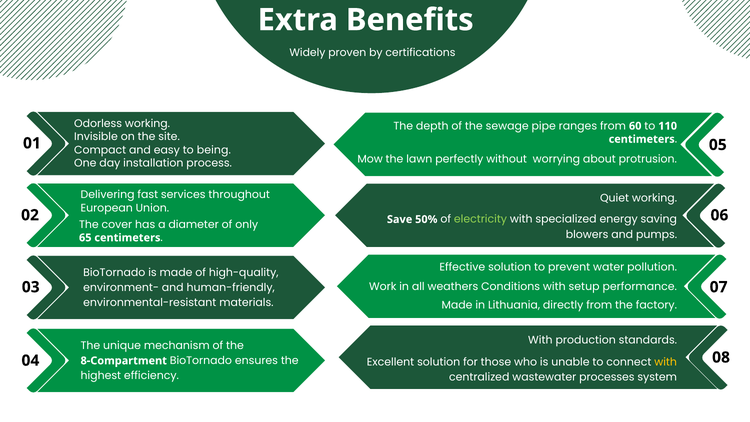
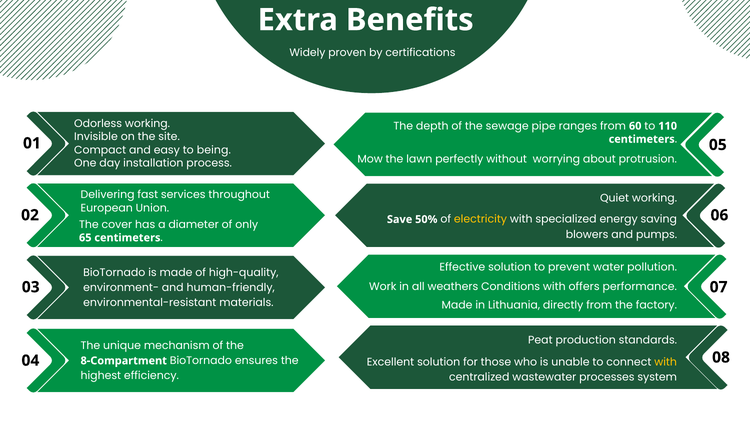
electricity colour: light green -> yellow
setup: setup -> offers
With at (540, 340): With -> Peat
